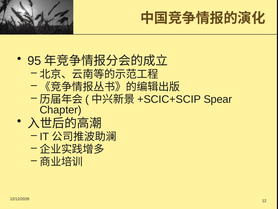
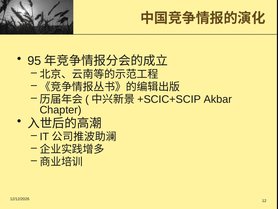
Spear: Spear -> Akbar
